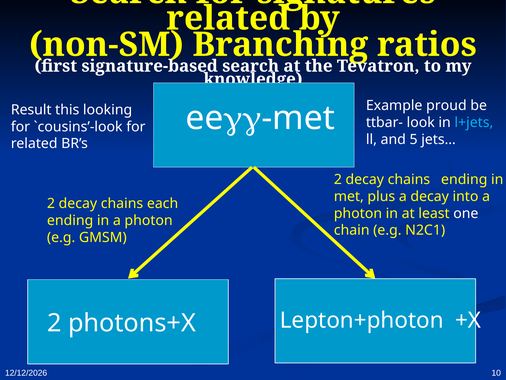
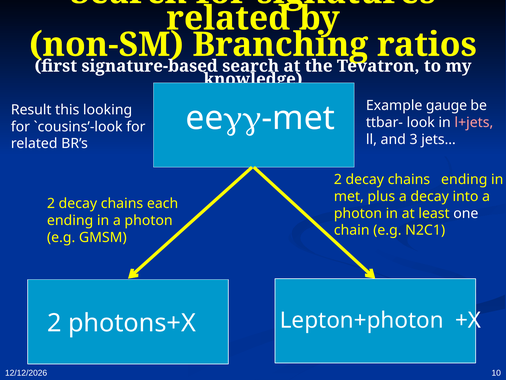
proud: proud -> gauge
l+jets colour: light blue -> pink
5: 5 -> 3
